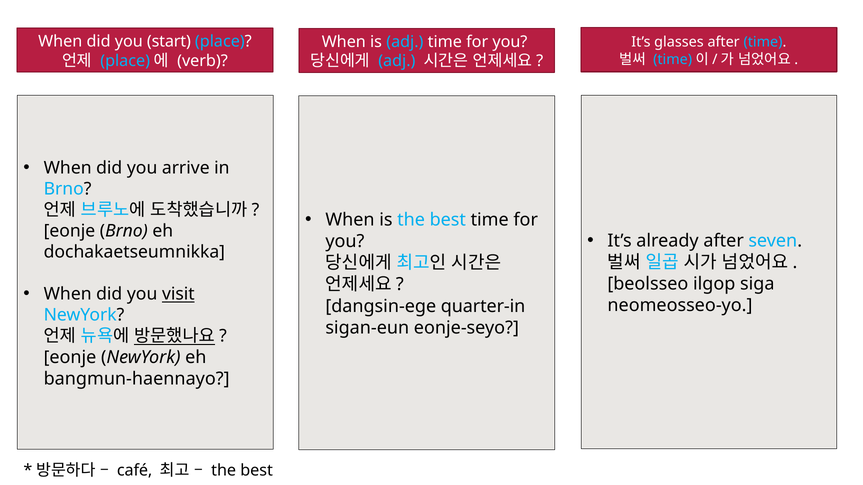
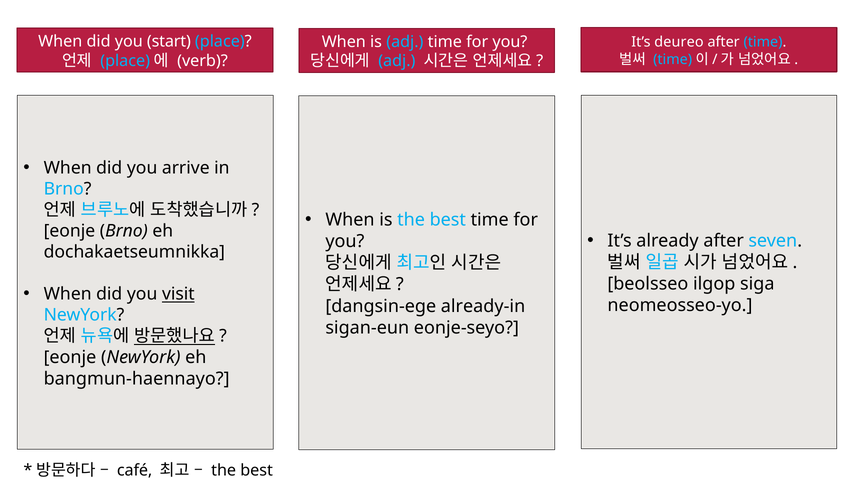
glasses: glasses -> deureo
quarter-in: quarter-in -> already-in
